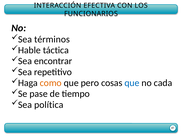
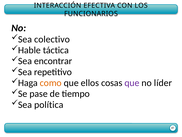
términos: términos -> colectivo
pero: pero -> ellos
que at (132, 83) colour: blue -> purple
cada: cada -> líder
